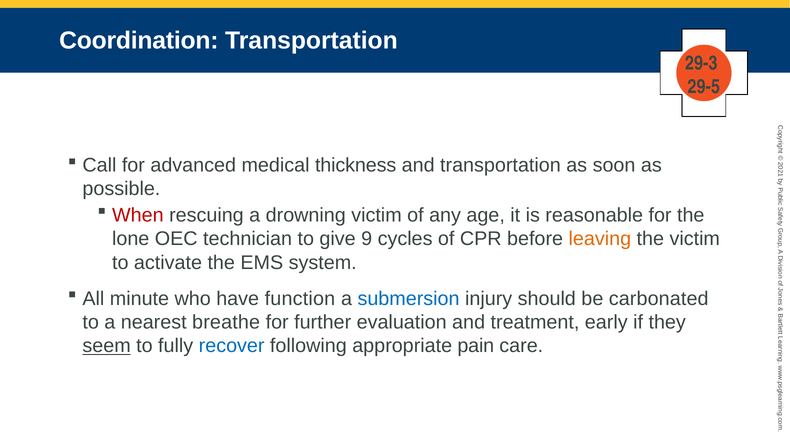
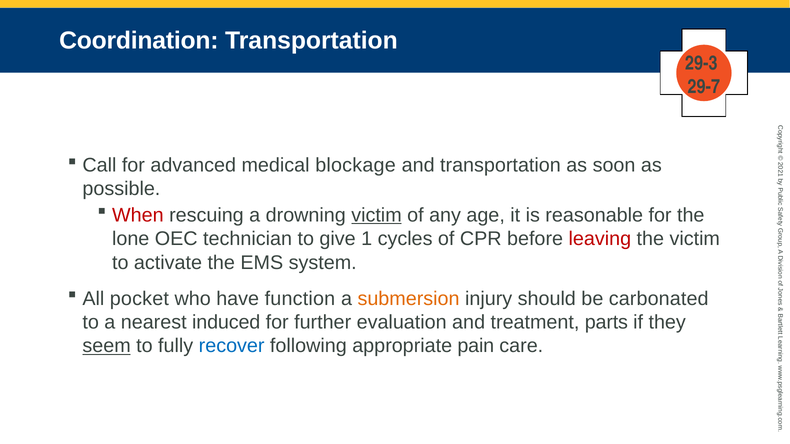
29-5: 29-5 -> 29-7
thickness: thickness -> blockage
victim at (376, 215) underline: none -> present
give 9: 9 -> 1
leaving colour: orange -> red
minute: minute -> pocket
submersion colour: blue -> orange
breathe: breathe -> induced
early: early -> parts
